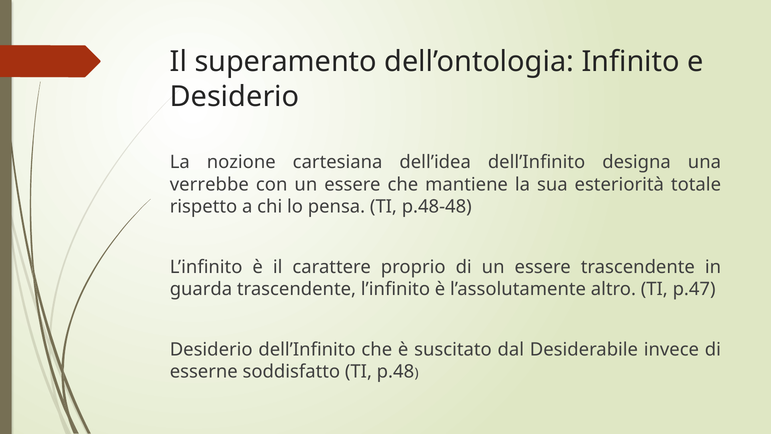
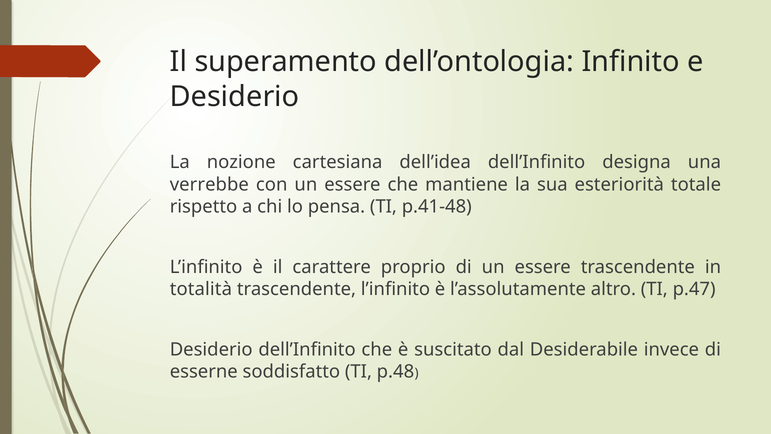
p.48-48: p.48-48 -> p.41-48
guarda: guarda -> totalità
